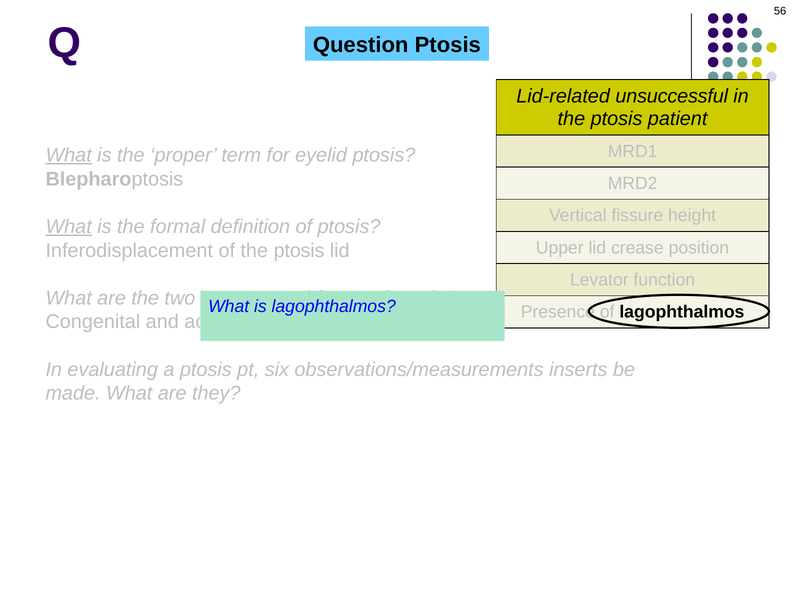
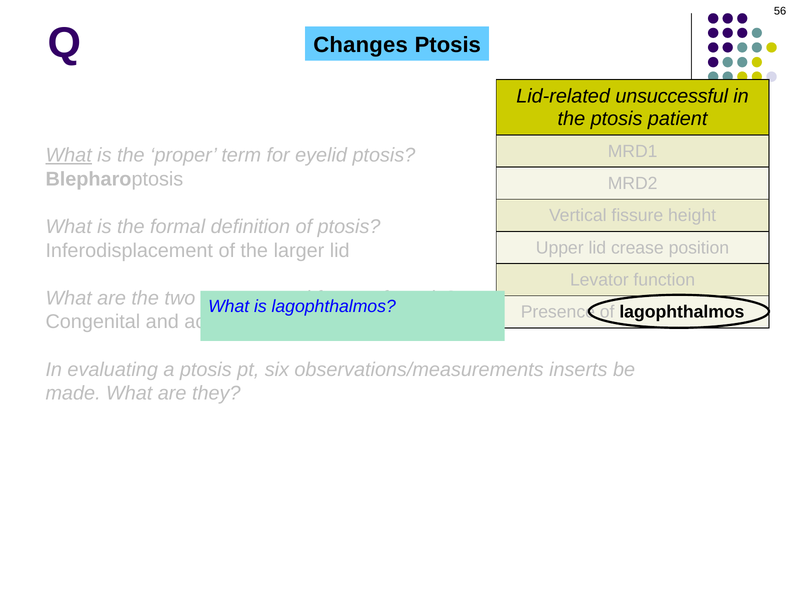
Question: Question -> Changes
What at (69, 227) underline: present -> none
of the ptosis: ptosis -> larger
